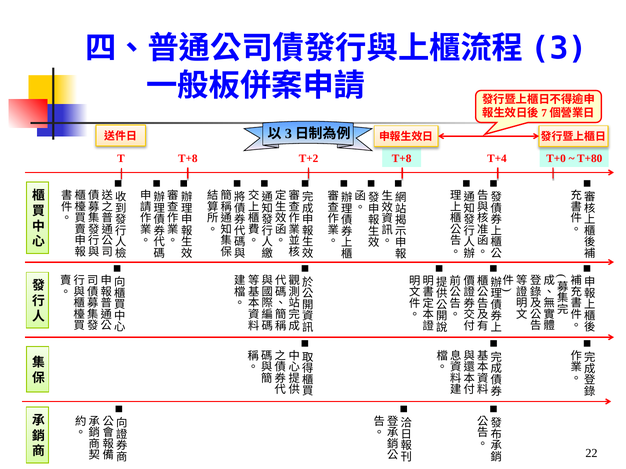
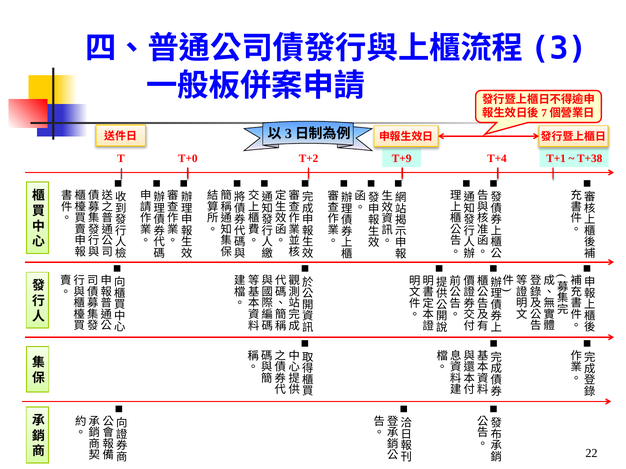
T T+8: T+8 -> T+0
T+8 at (402, 159): T+8 -> T+9
T+0: T+0 -> T+1
T+80: T+80 -> T+38
